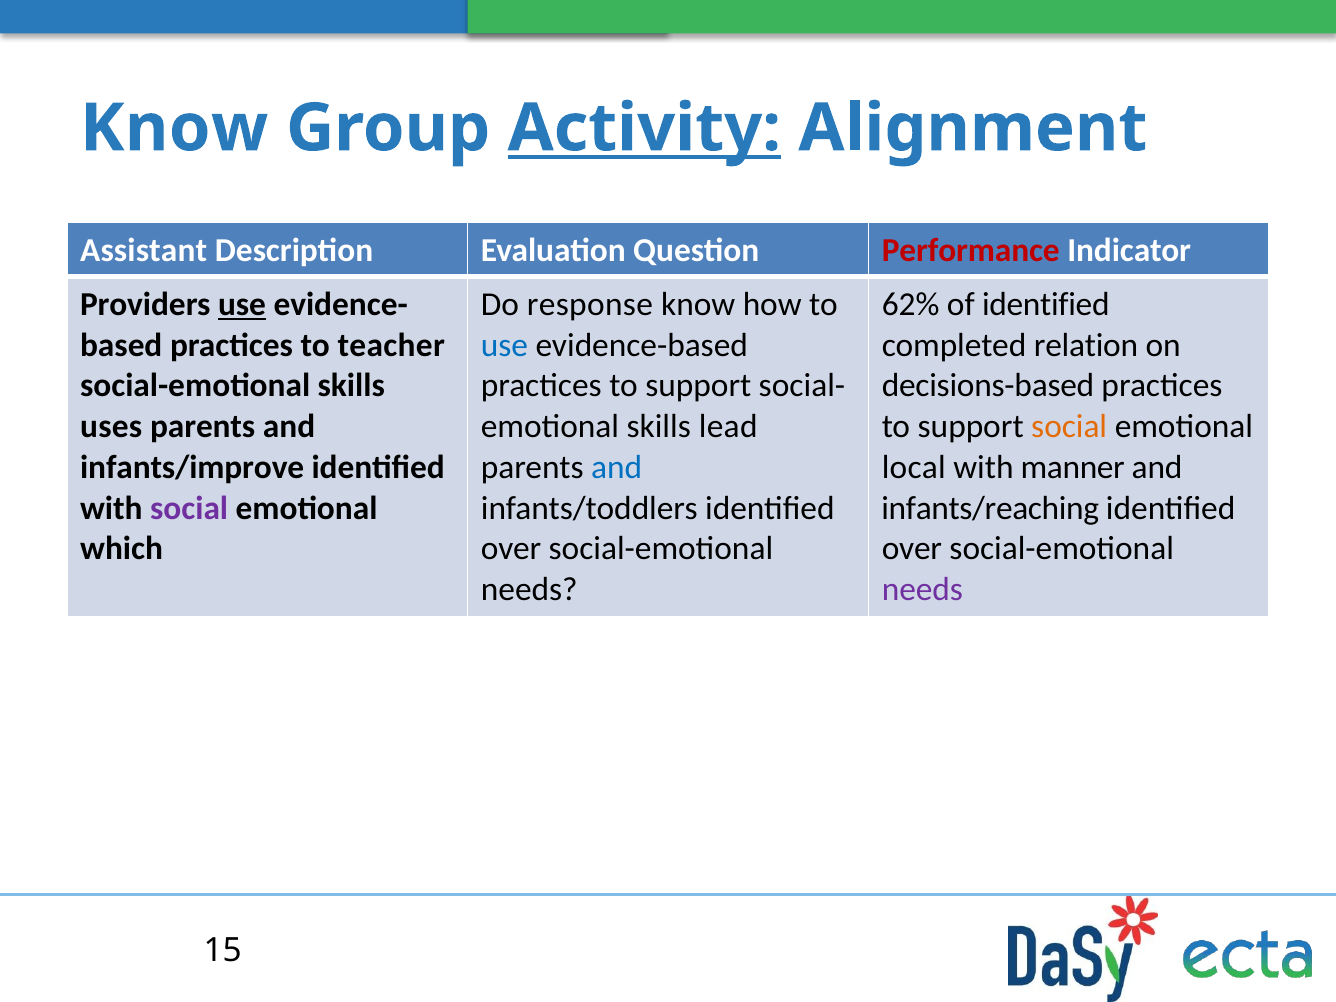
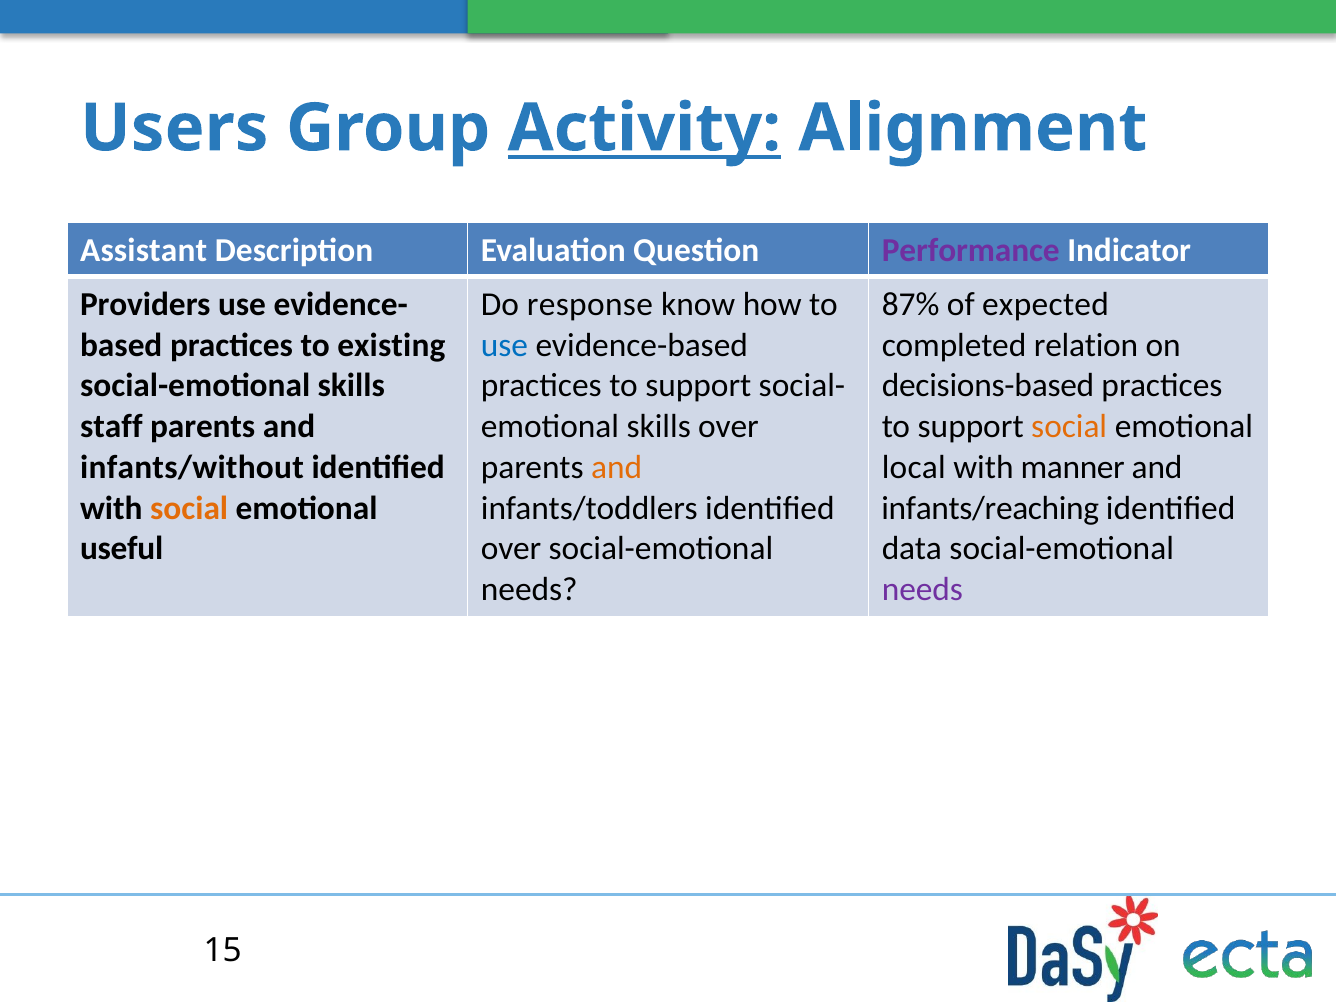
Know at (174, 128): Know -> Users
Performance colour: red -> purple
use at (242, 304) underline: present -> none
62%: 62% -> 87%
of identified: identified -> expected
teacher: teacher -> existing
uses: uses -> staff
skills lead: lead -> over
infants/improve: infants/improve -> infants/without
and at (617, 467) colour: blue -> orange
social at (189, 508) colour: purple -> orange
which: which -> useful
over at (912, 549): over -> data
